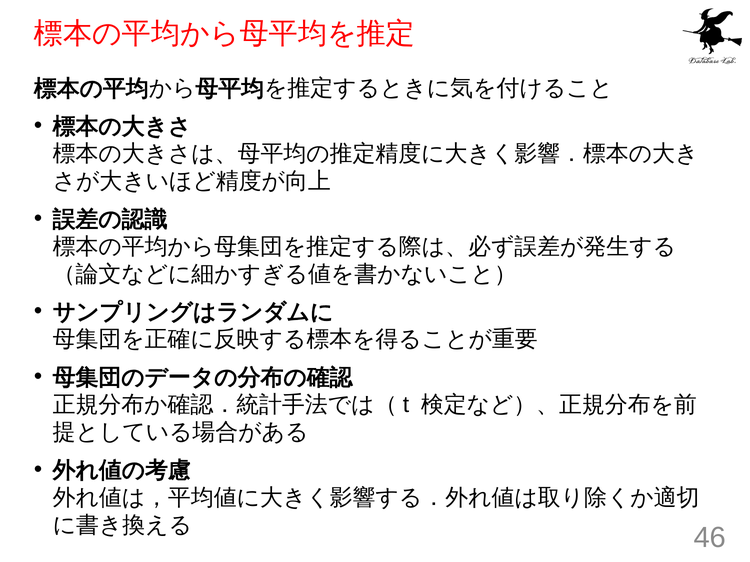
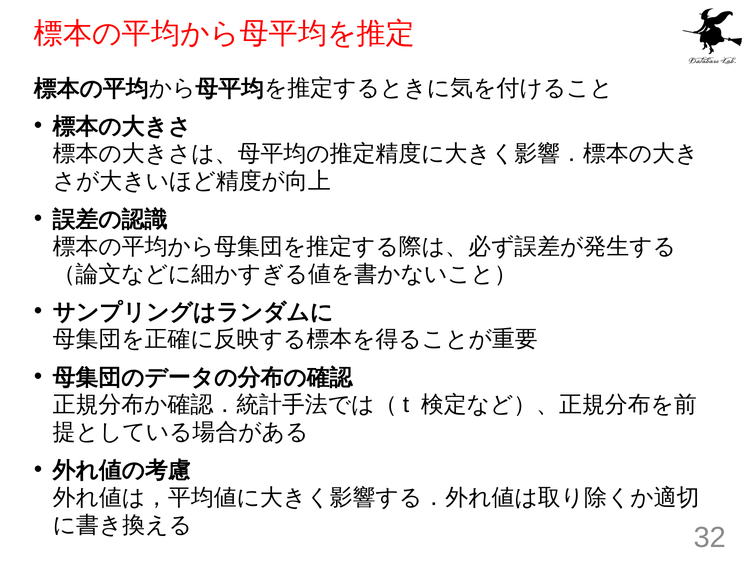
46: 46 -> 32
